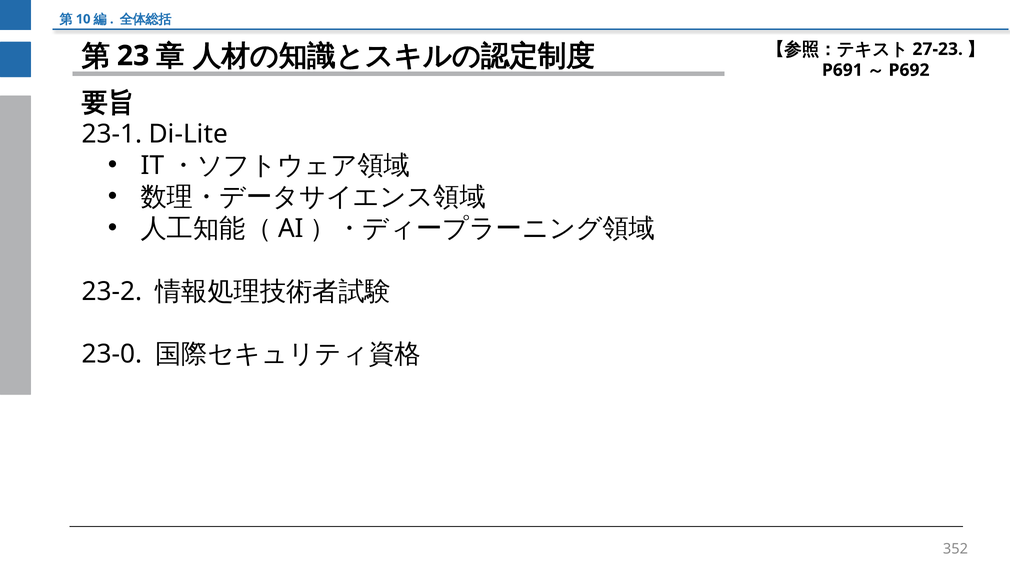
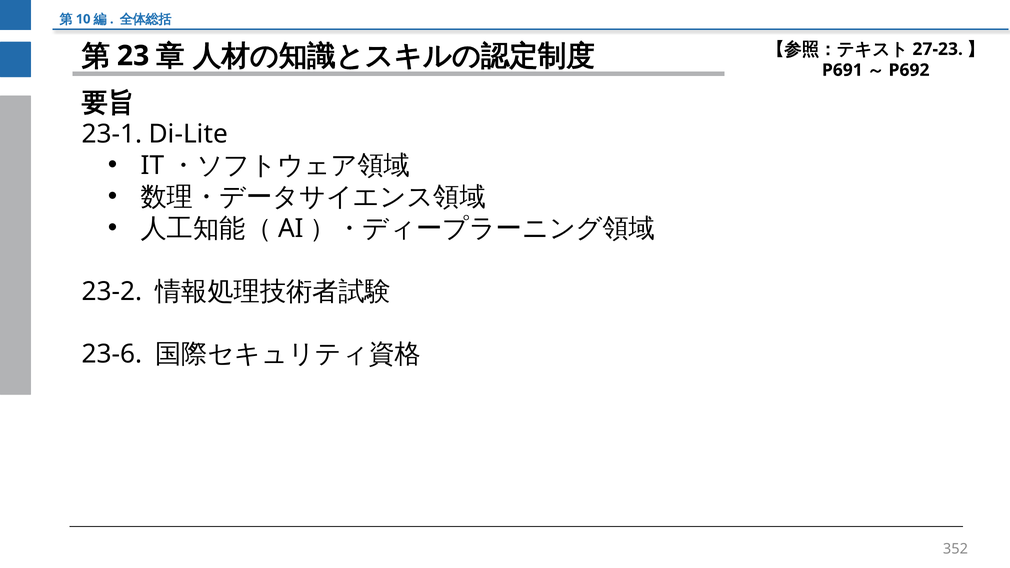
23-0: 23-0 -> 23-6
